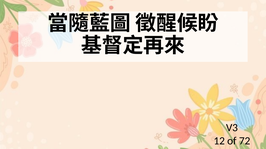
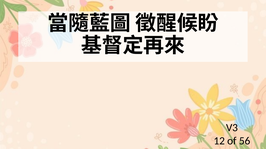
72: 72 -> 56
